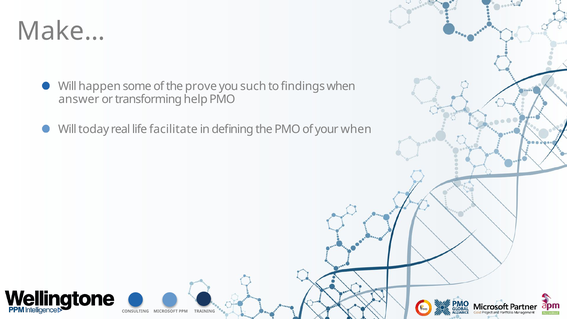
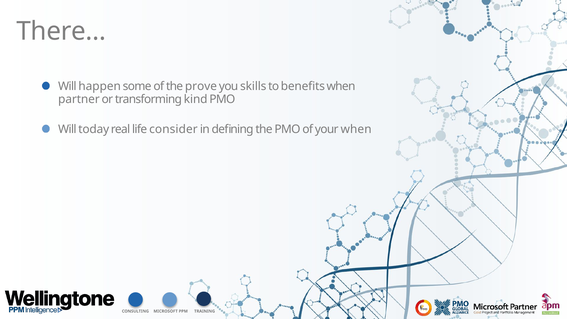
Make…: Make… -> There…
such: such -> skills
findings: findings -> benefits
answer: answer -> partner
help: help -> kind
facilitate: facilitate -> consider
